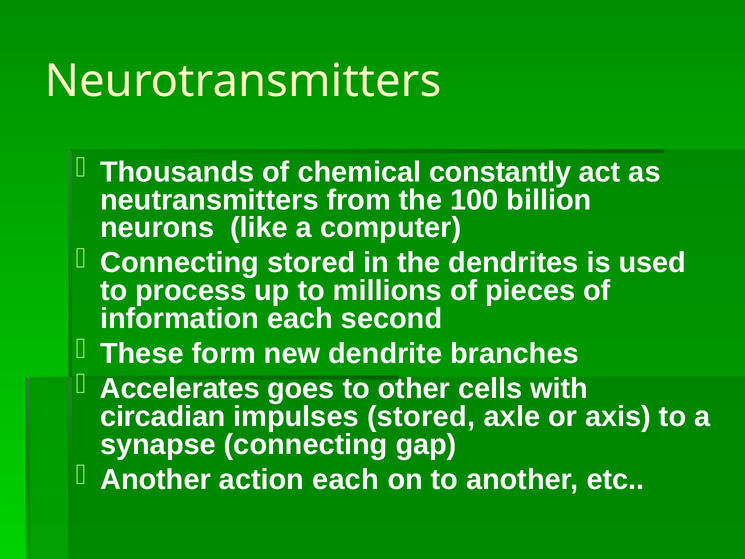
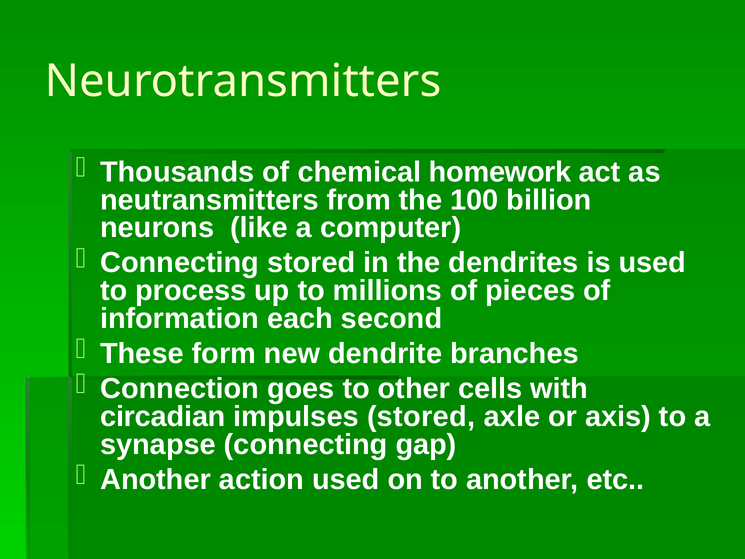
constantly: constantly -> homework
Accelerates: Accelerates -> Connection
action each: each -> used
